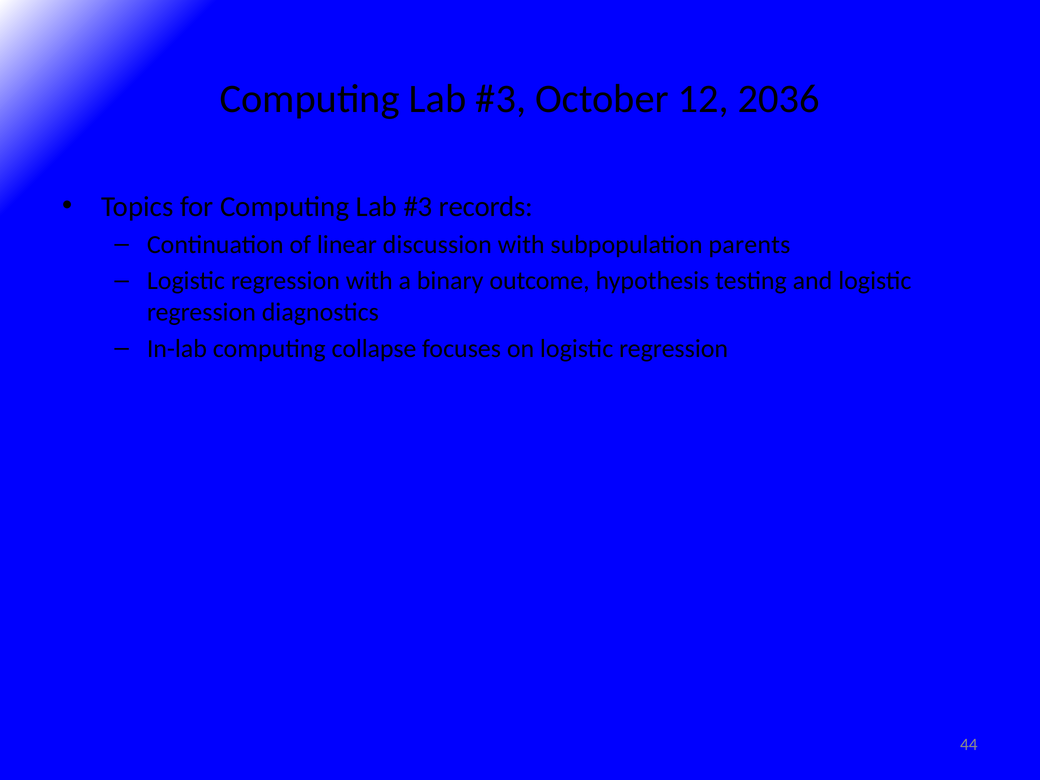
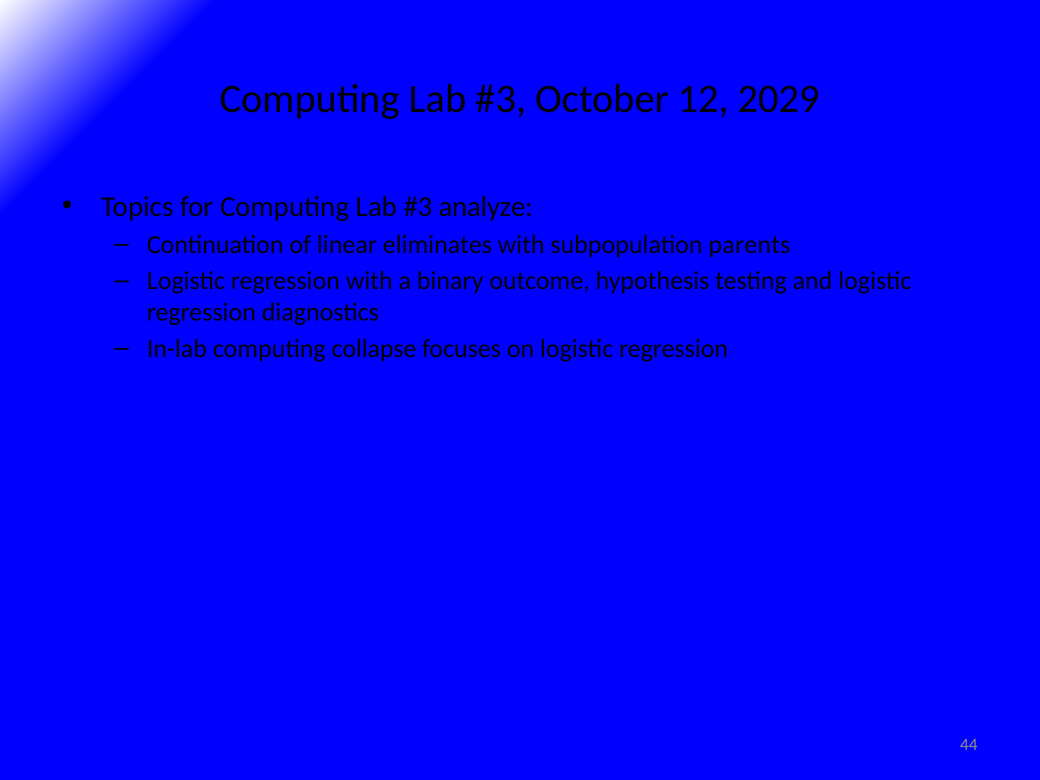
2036: 2036 -> 2029
records: records -> analyze
discussion: discussion -> eliminates
